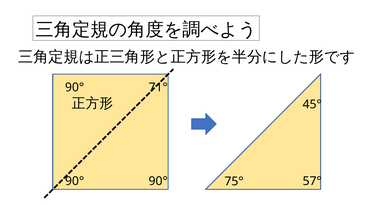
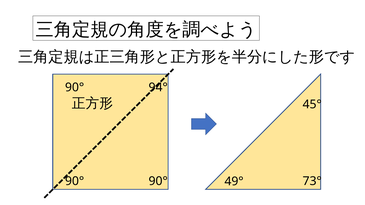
71°: 71° -> 94°
57°: 57° -> 73°
75°: 75° -> 49°
